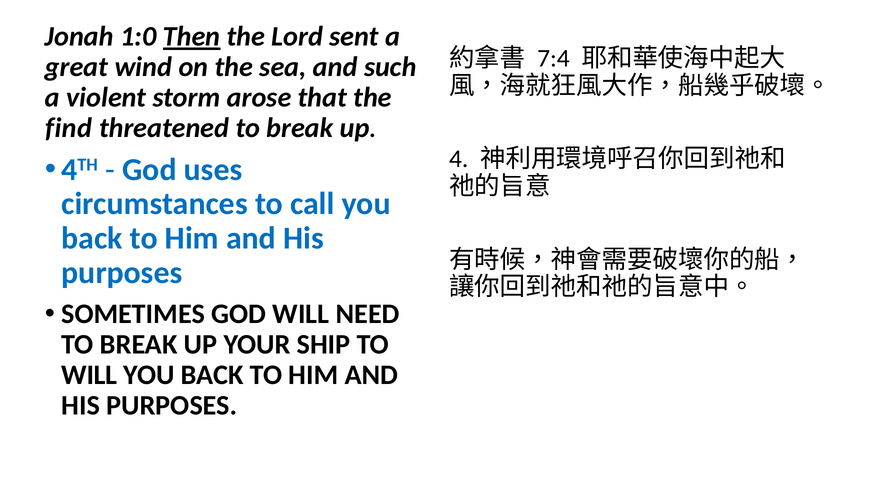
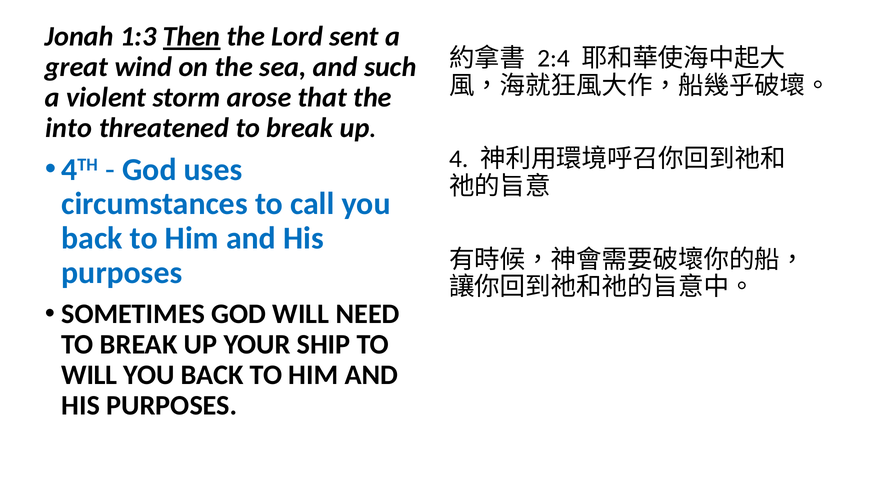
1:0: 1:0 -> 1:3
7:4: 7:4 -> 2:4
find: find -> into
